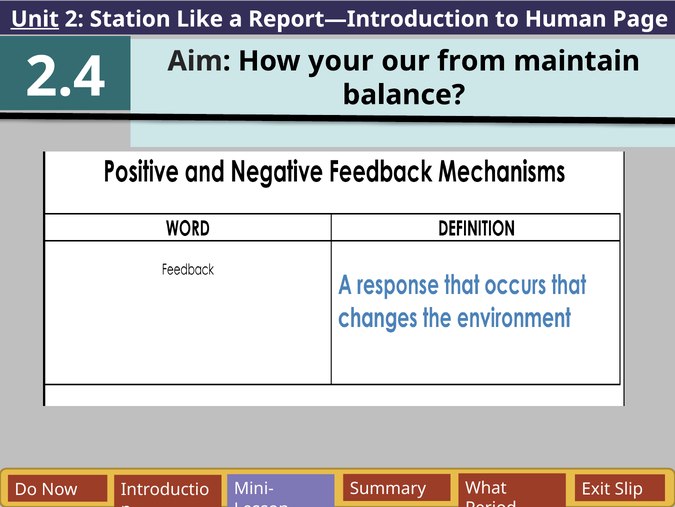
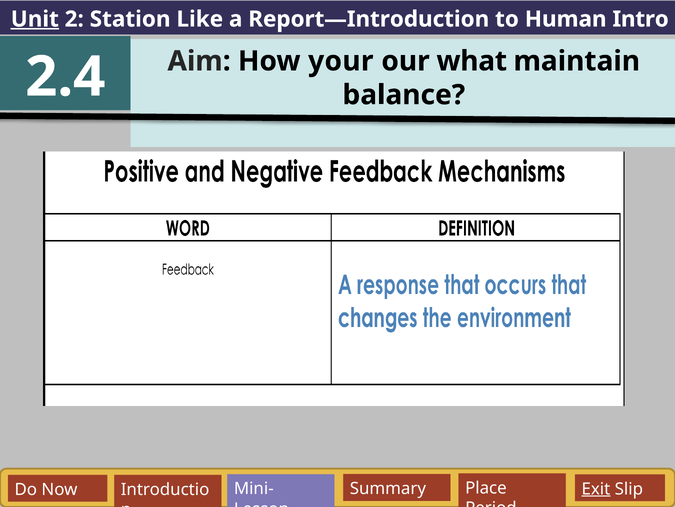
Page: Page -> Intro
from: from -> what
What: What -> Place
Exit underline: none -> present
